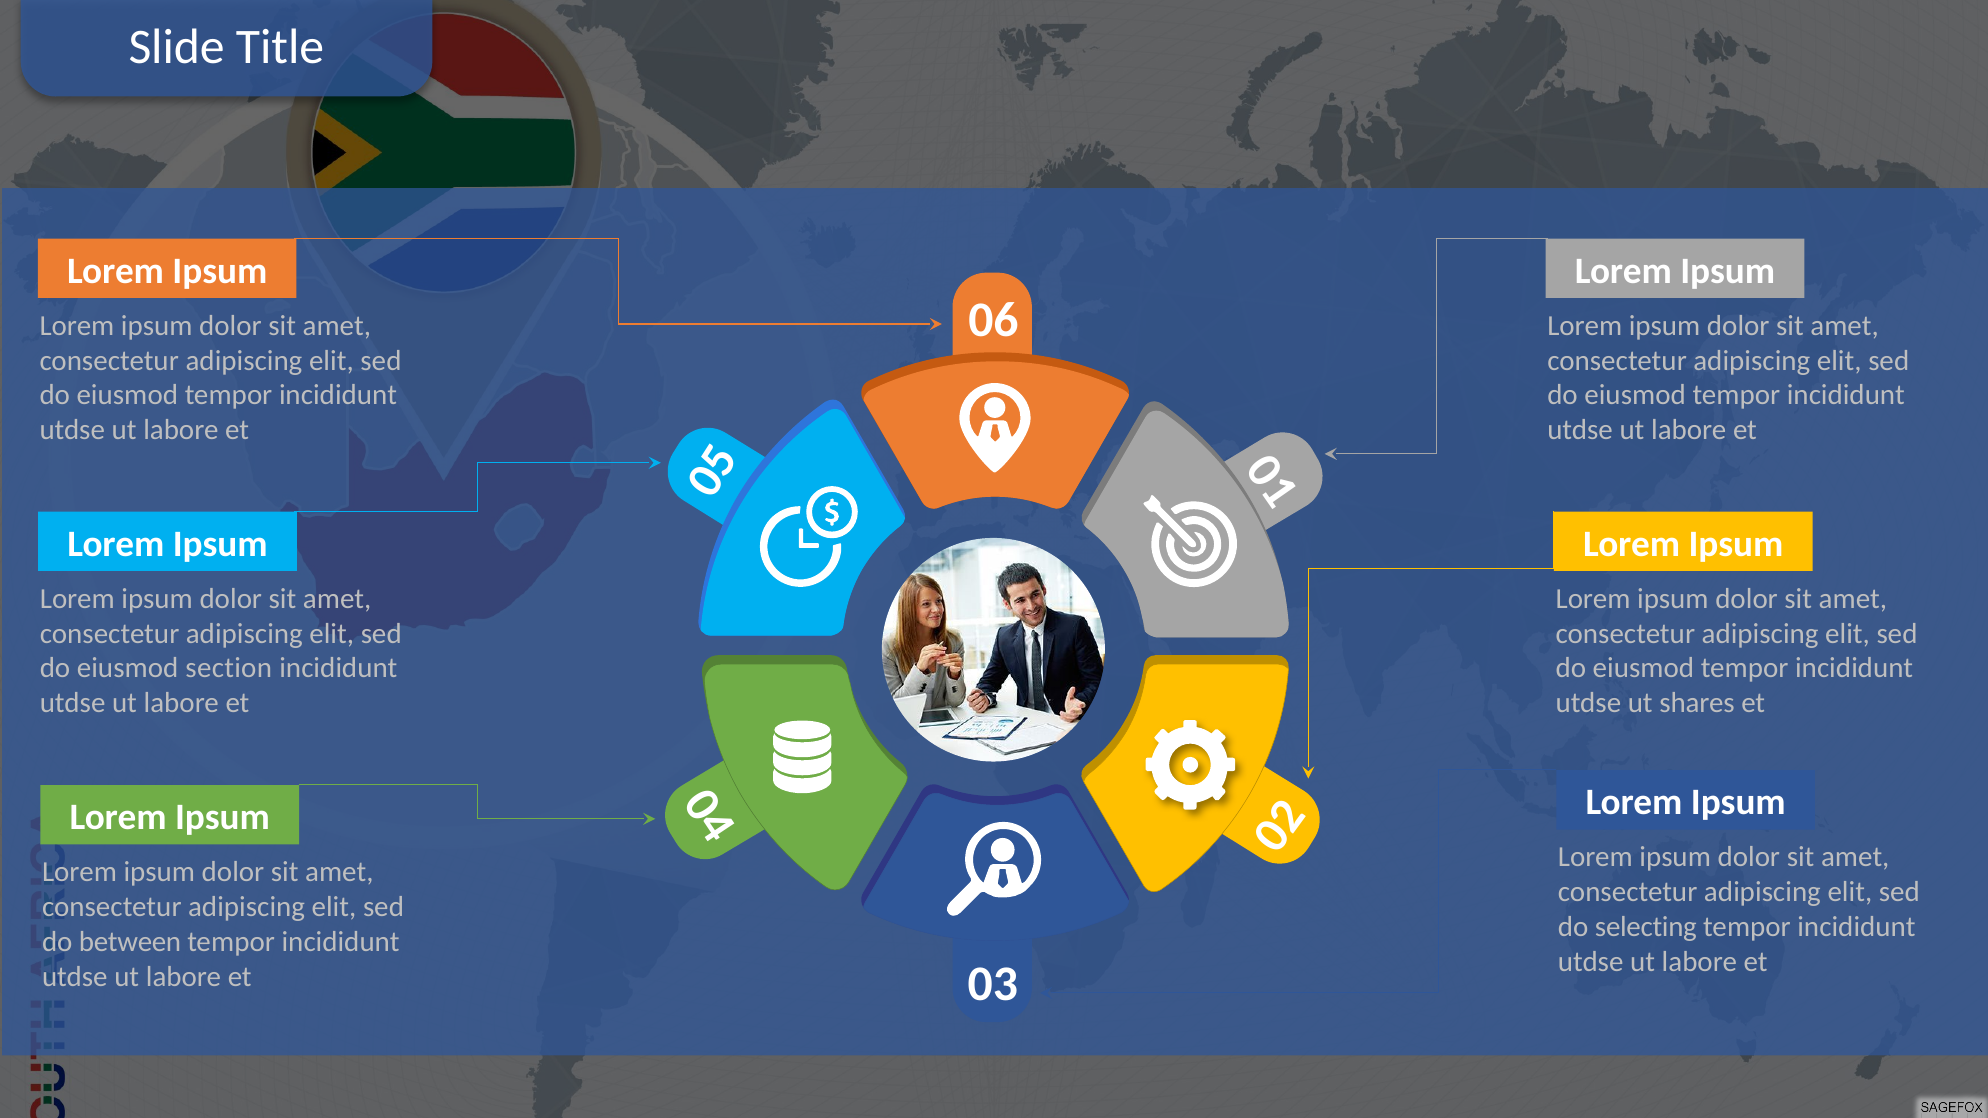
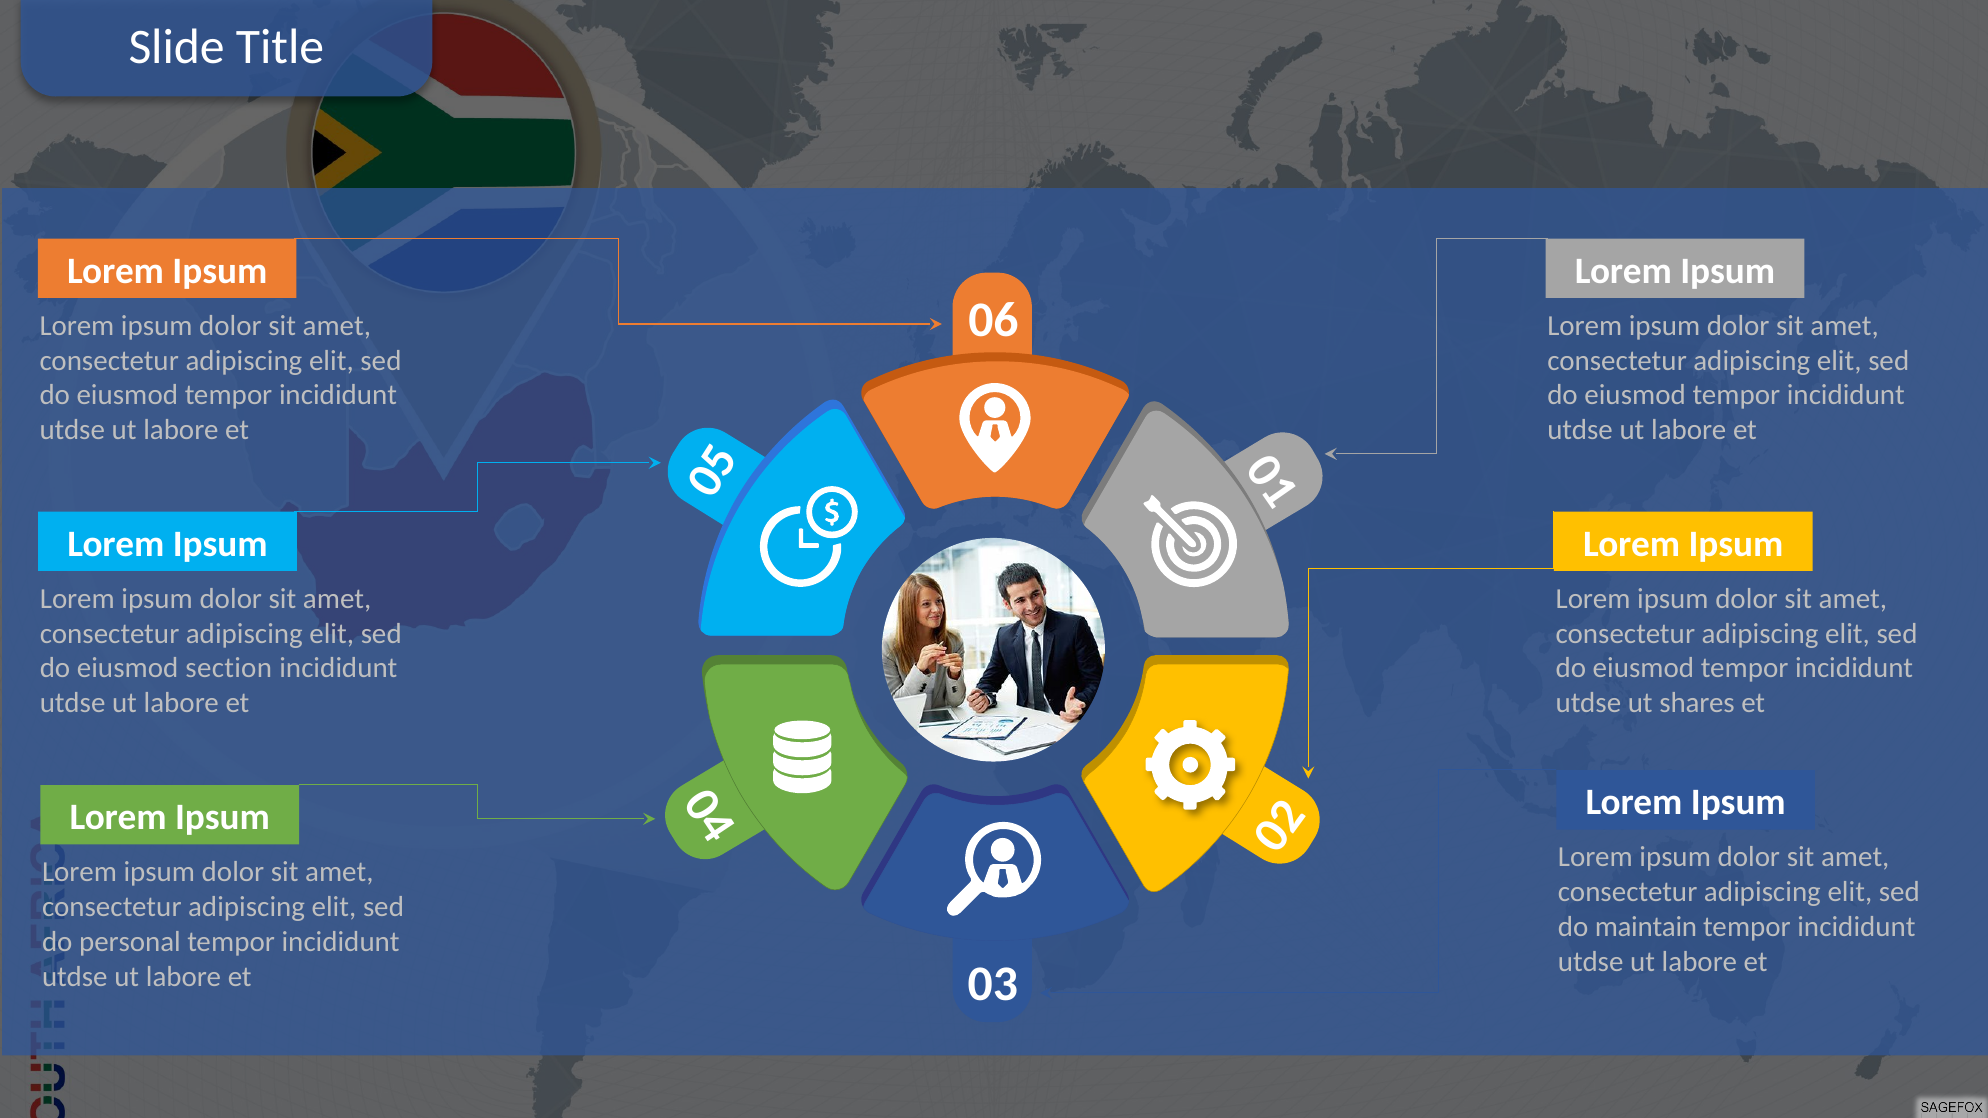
selecting: selecting -> maintain
between: between -> personal
